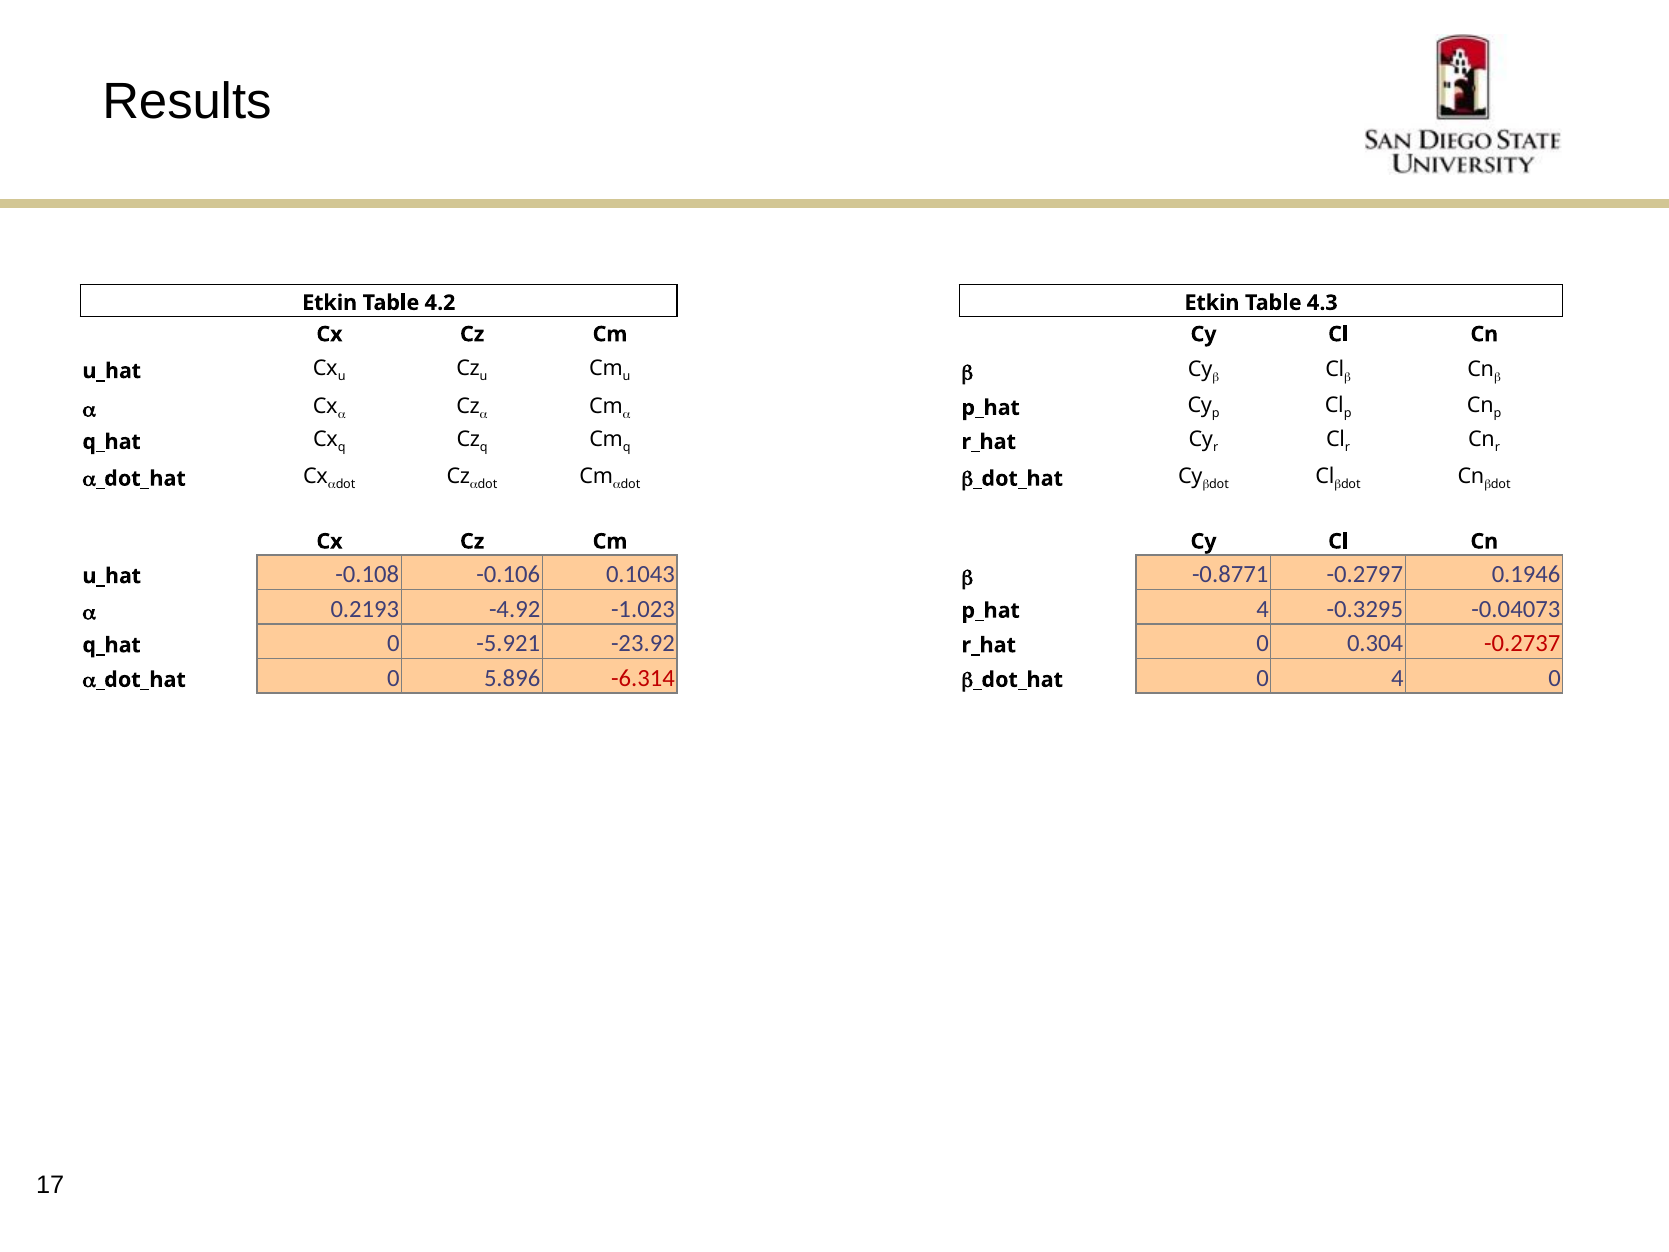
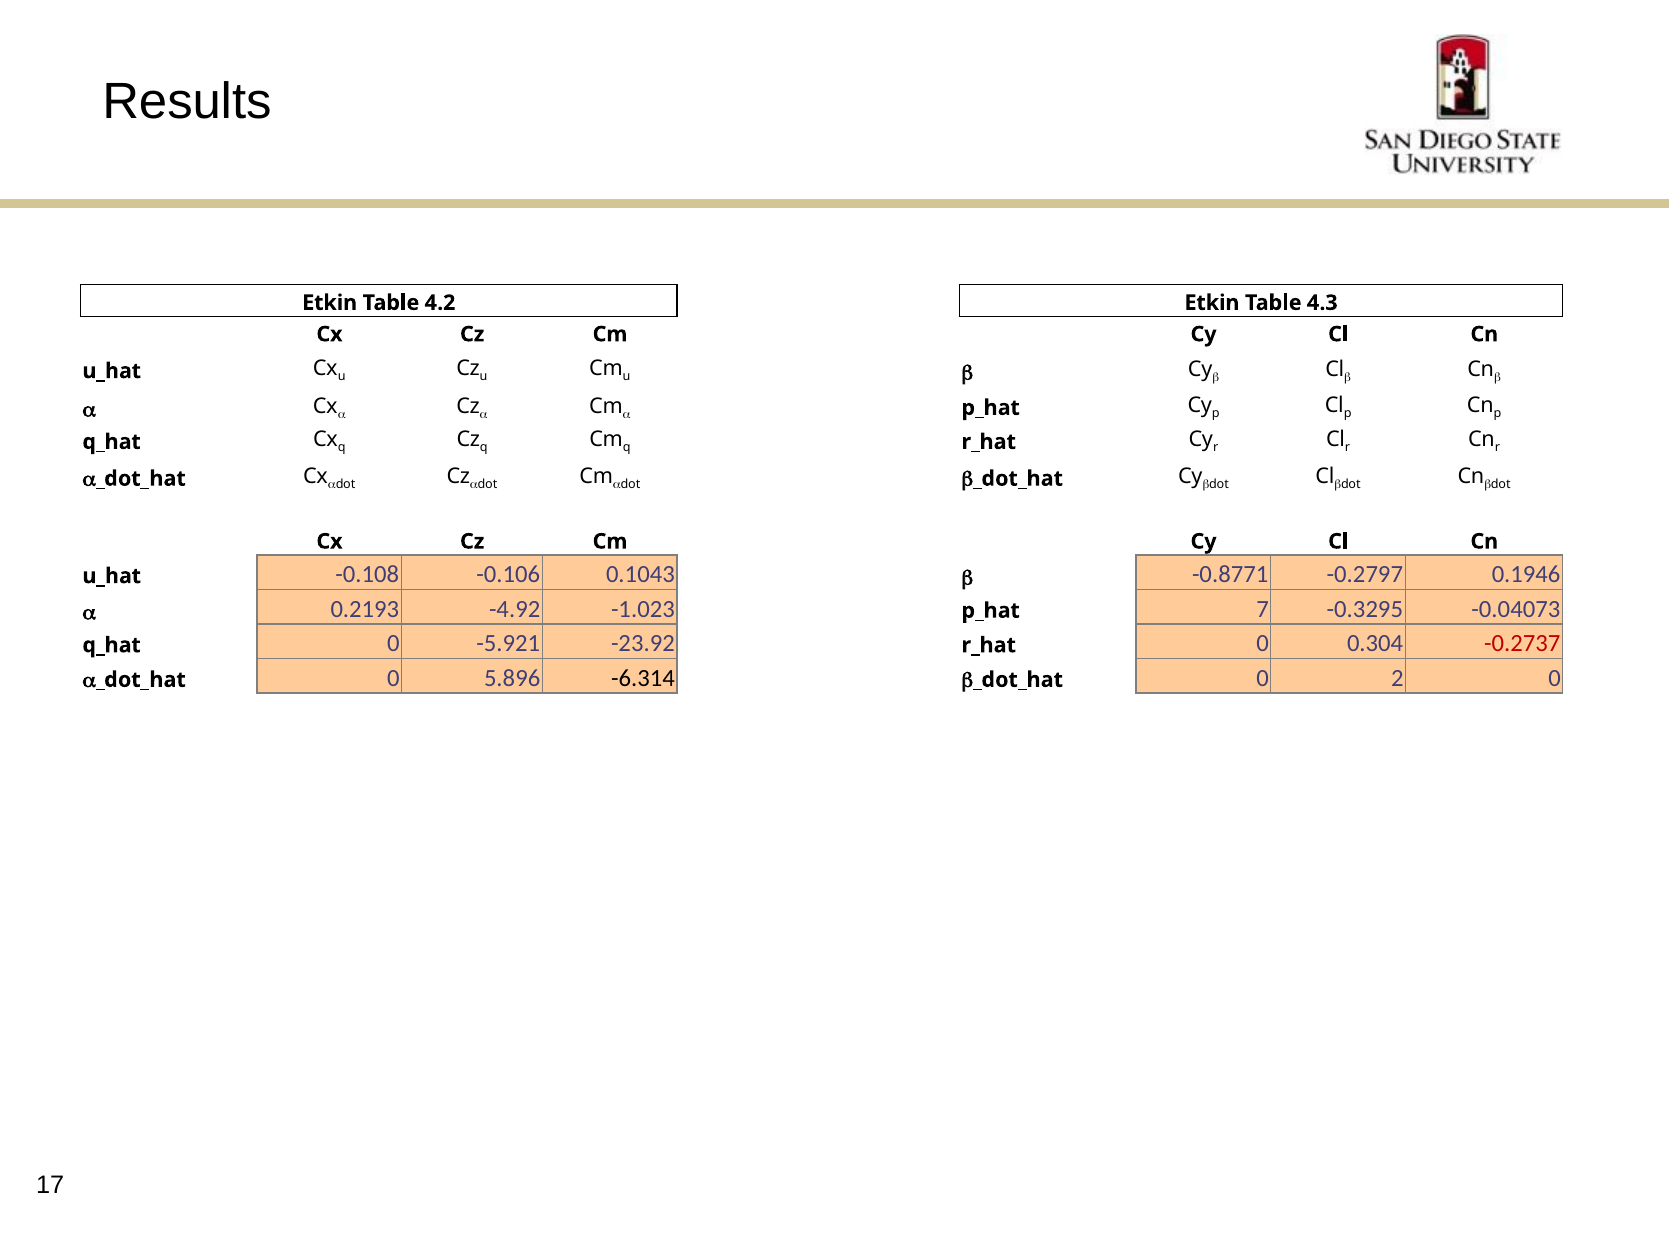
4 at (1263, 609): 4 -> 7
-6.314 colour: red -> black
0 4: 4 -> 2
